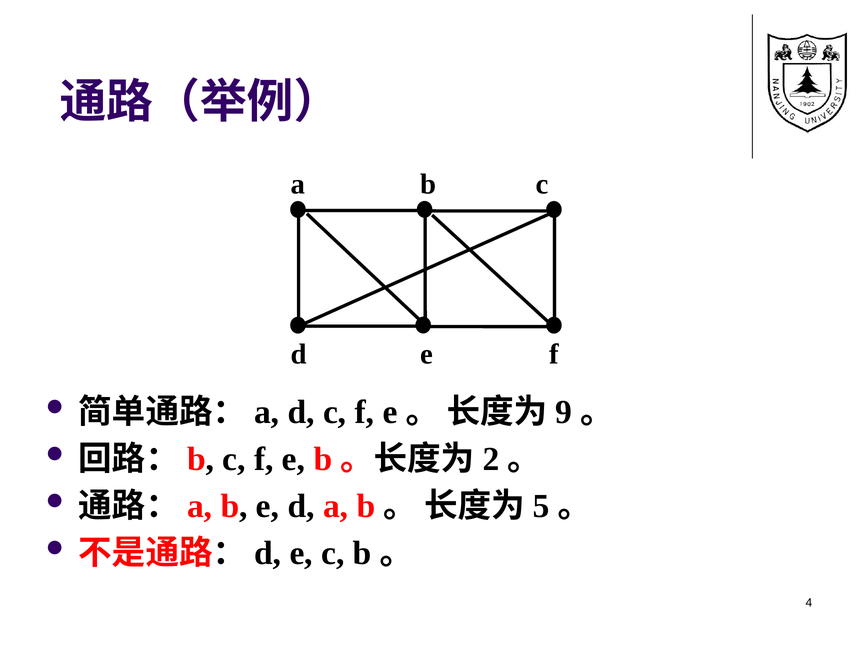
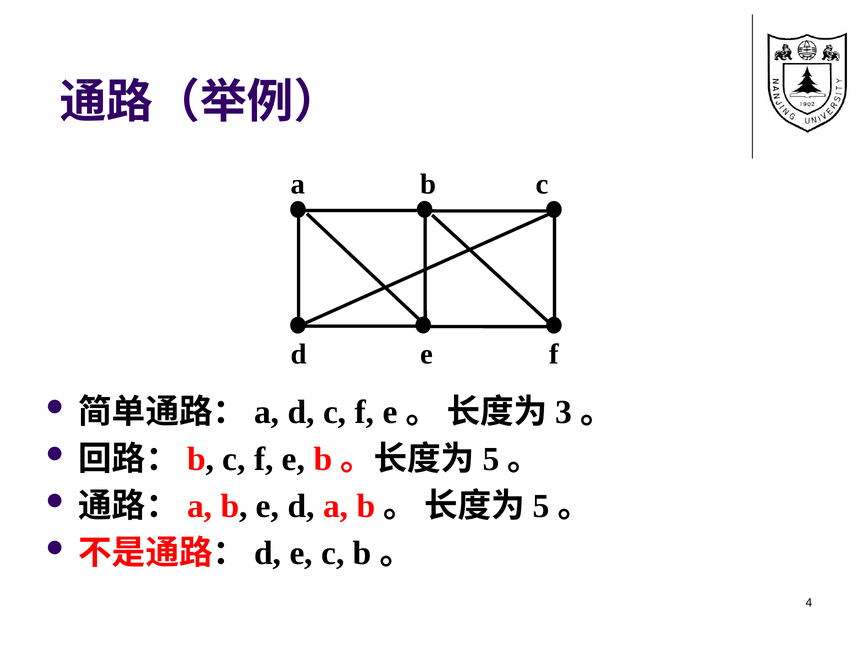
9: 9 -> 3
2 at (491, 459): 2 -> 5
